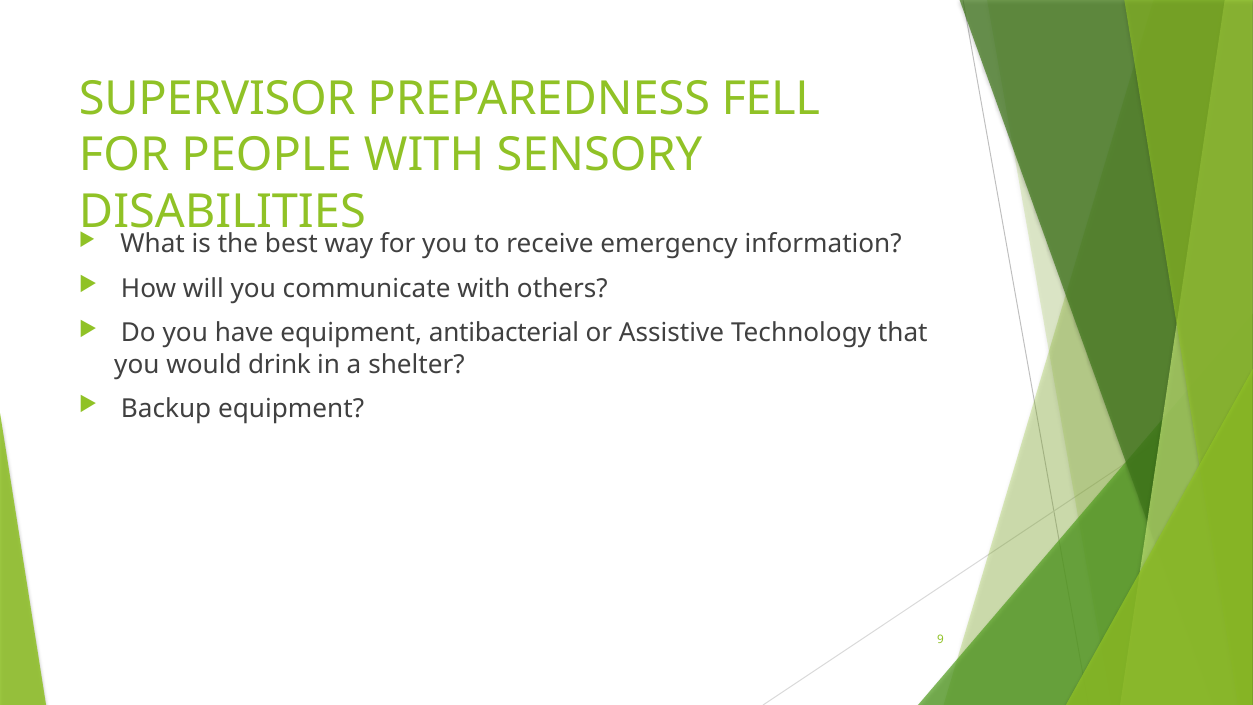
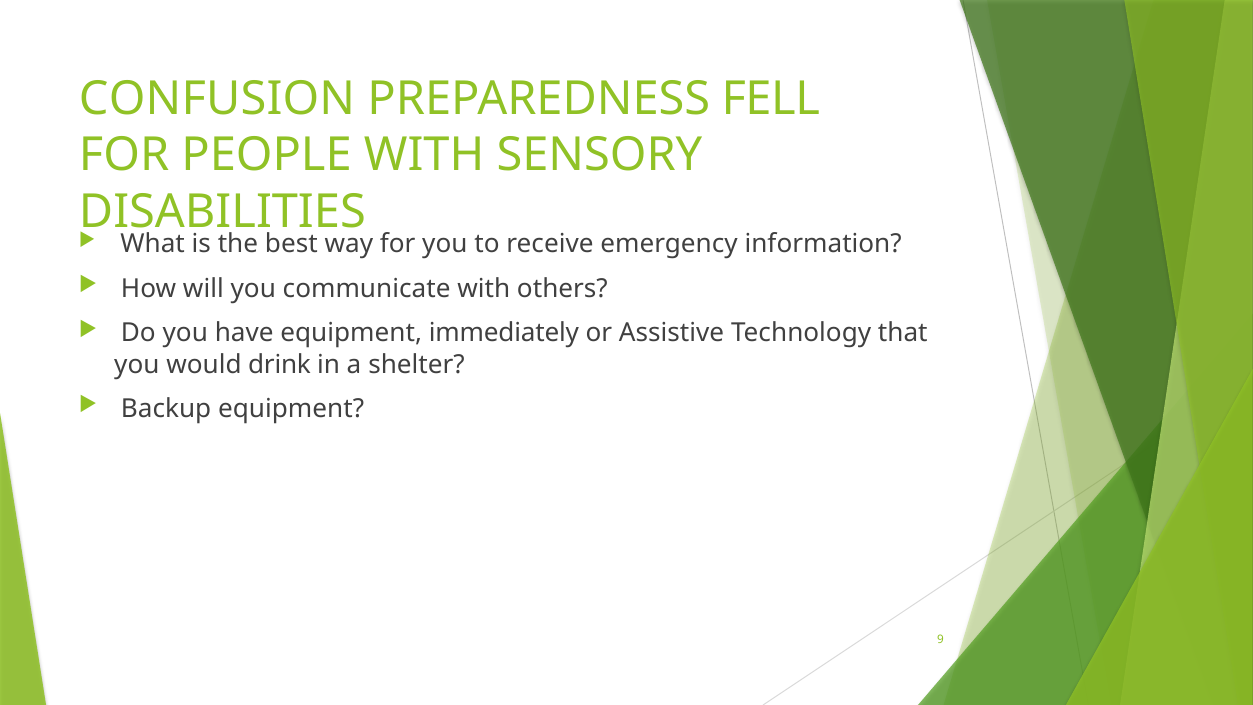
SUPERVISOR: SUPERVISOR -> CONFUSION
antibacterial: antibacterial -> immediately
